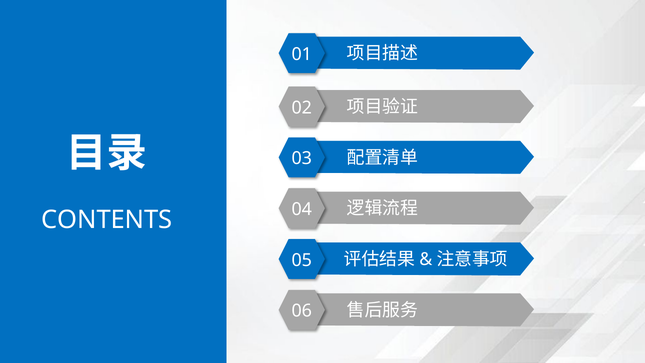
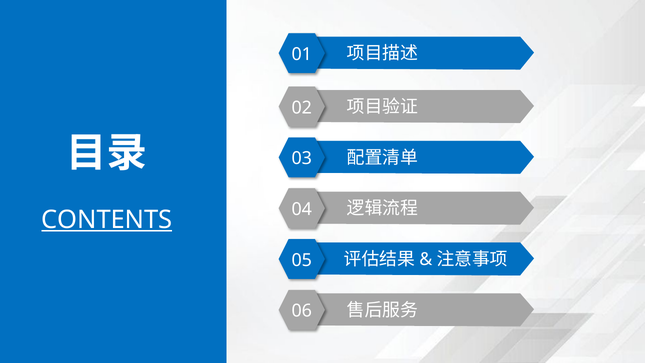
CONTENTS underline: none -> present
